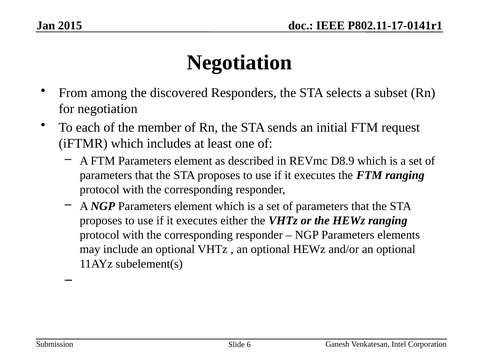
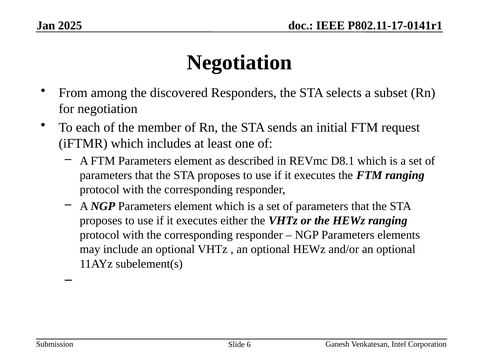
2015: 2015 -> 2025
D8.9: D8.9 -> D8.1
